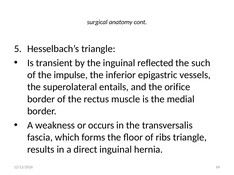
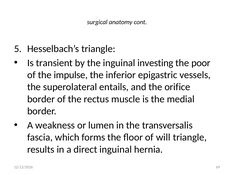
reflected: reflected -> investing
such: such -> poor
occurs: occurs -> lumen
ribs: ribs -> will
